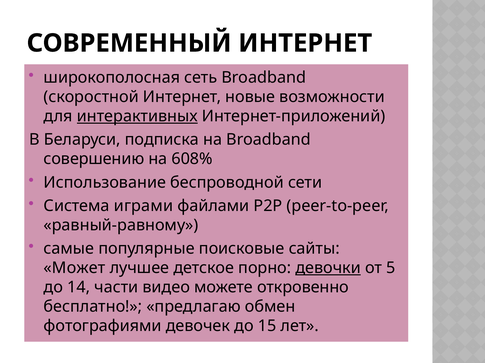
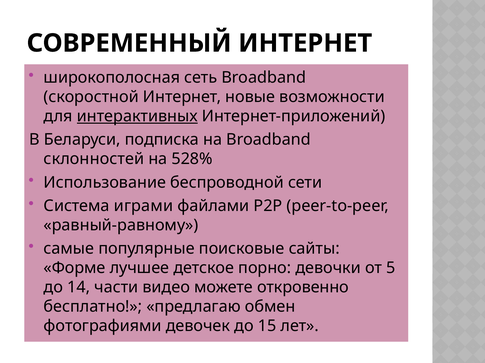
совершению: совершению -> склонностей
608%: 608% -> 528%
Может: Может -> Форме
девочки underline: present -> none
